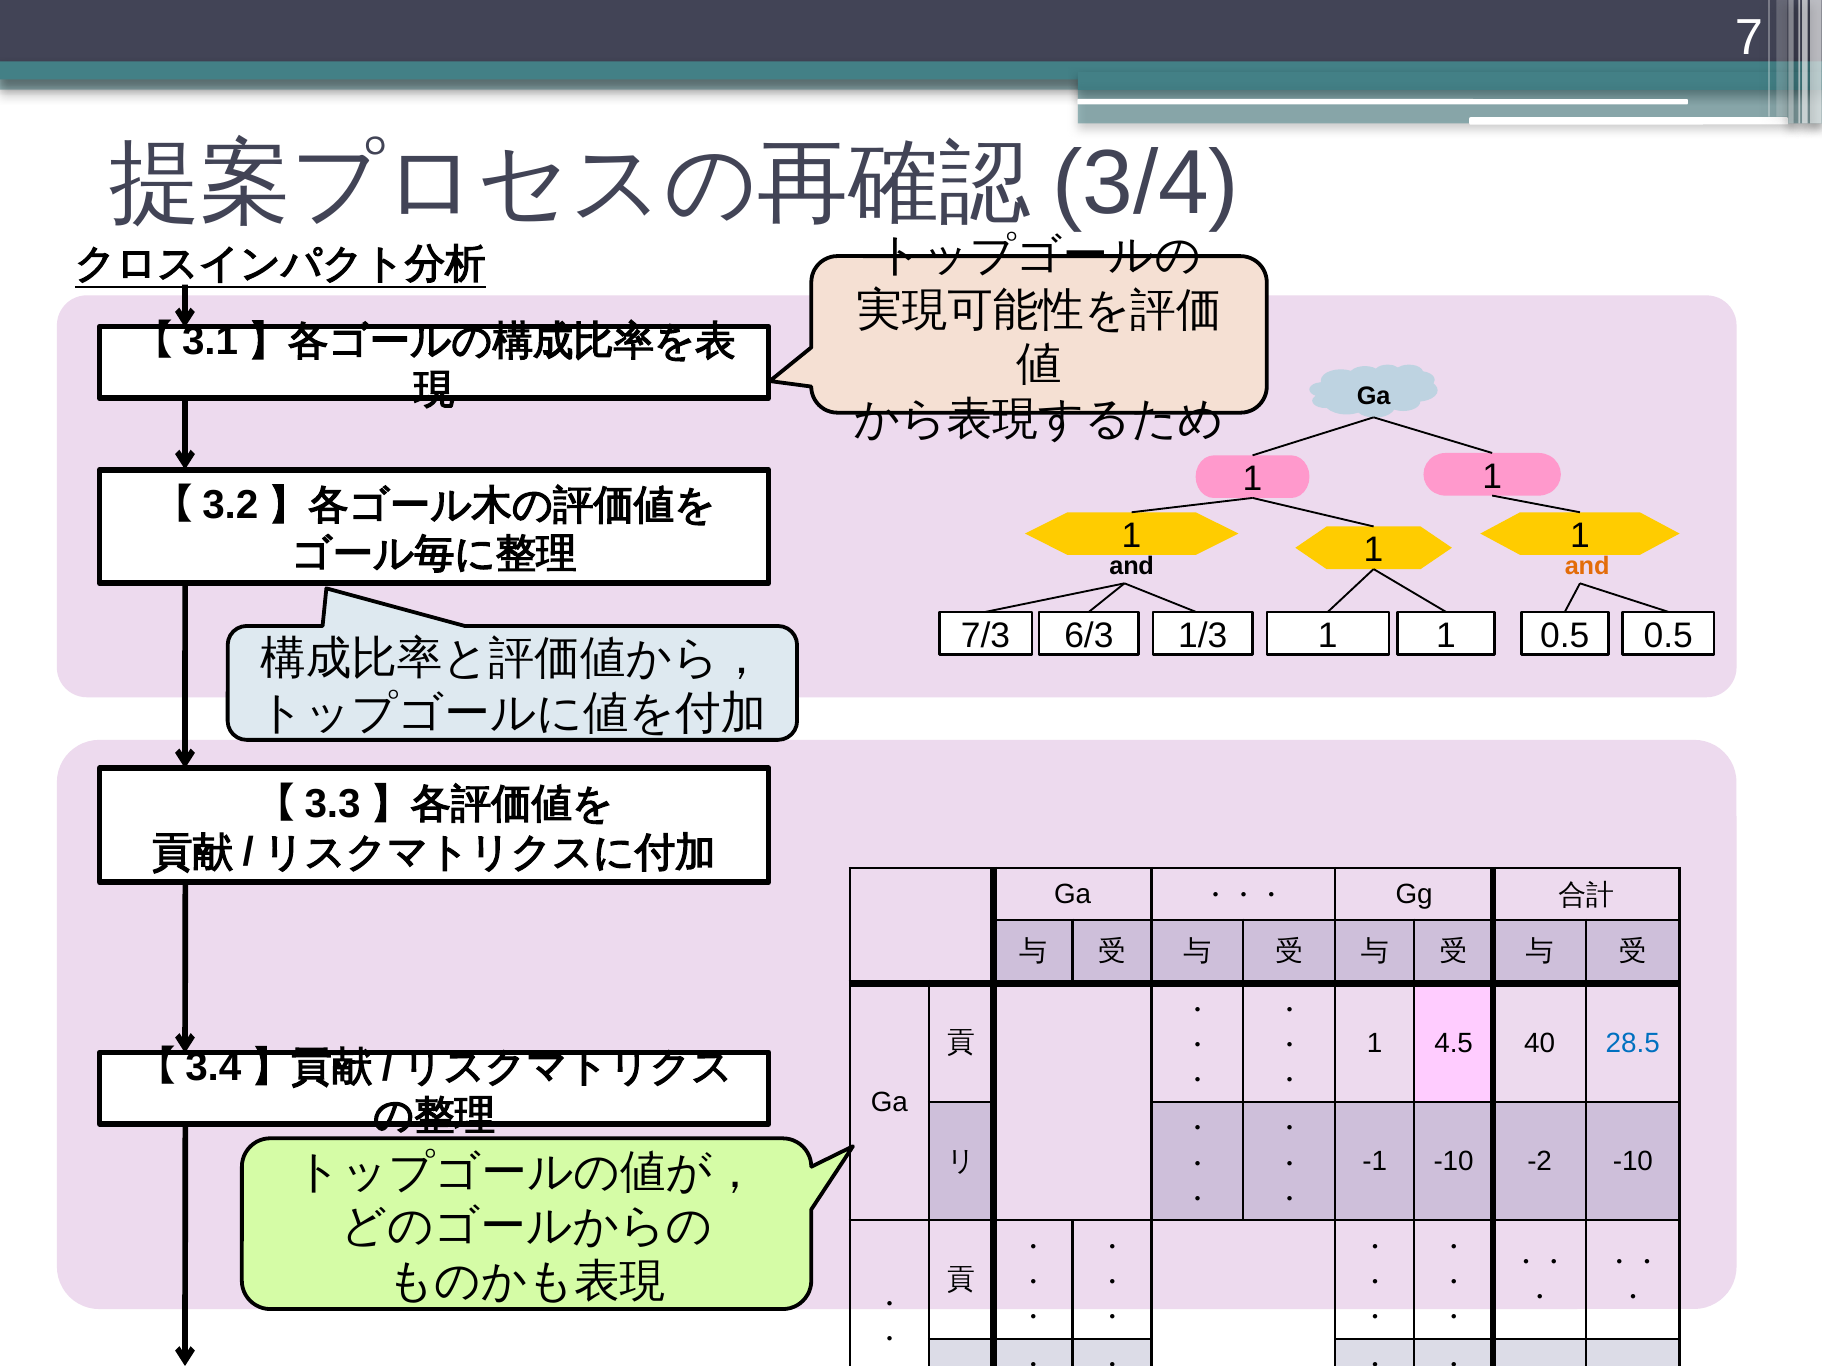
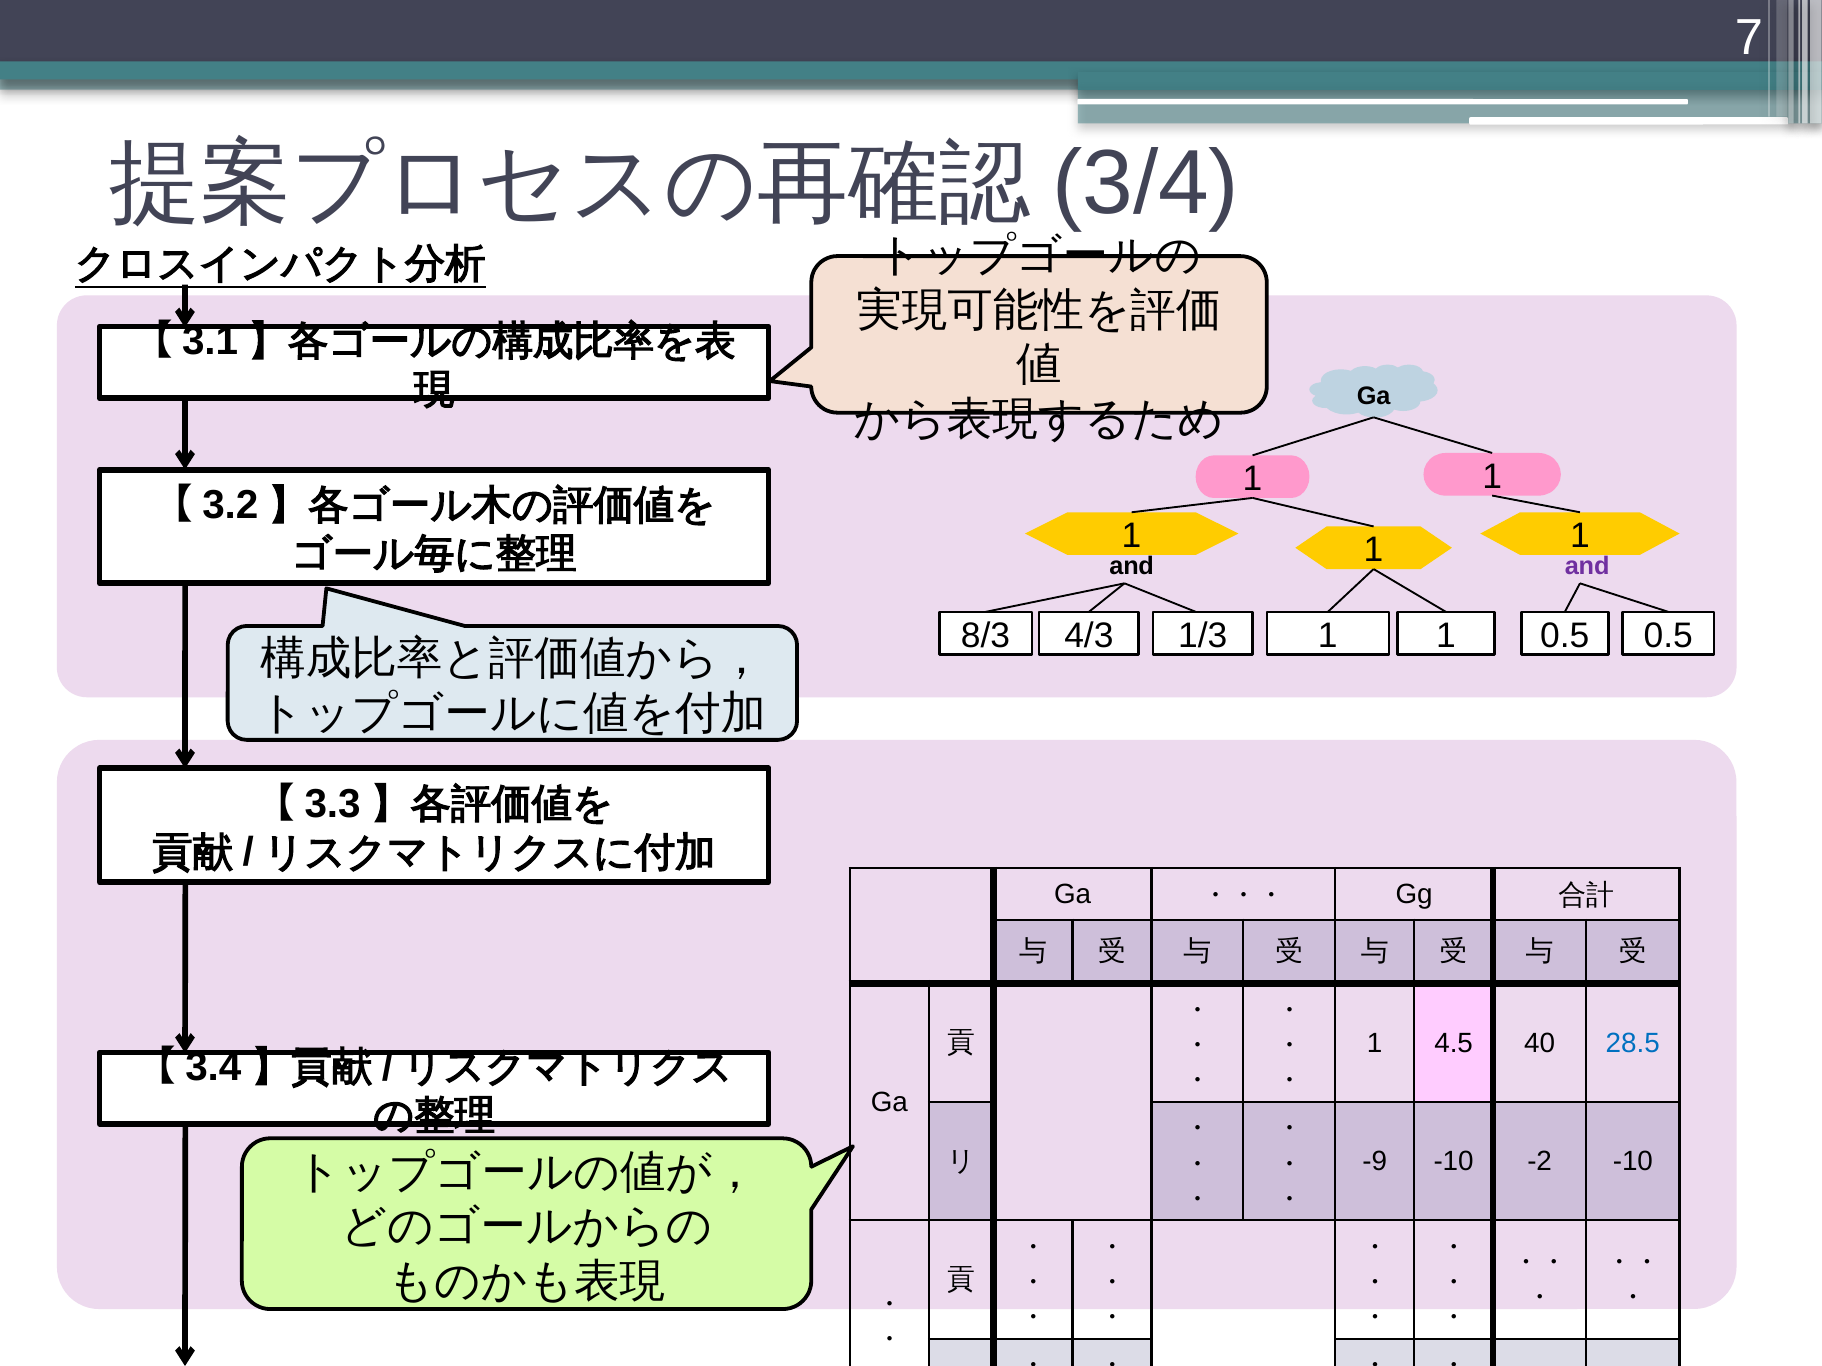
and at (1587, 567) colour: orange -> purple
7/3: 7/3 -> 8/3
6/3: 6/3 -> 4/3
-1: -1 -> -9
